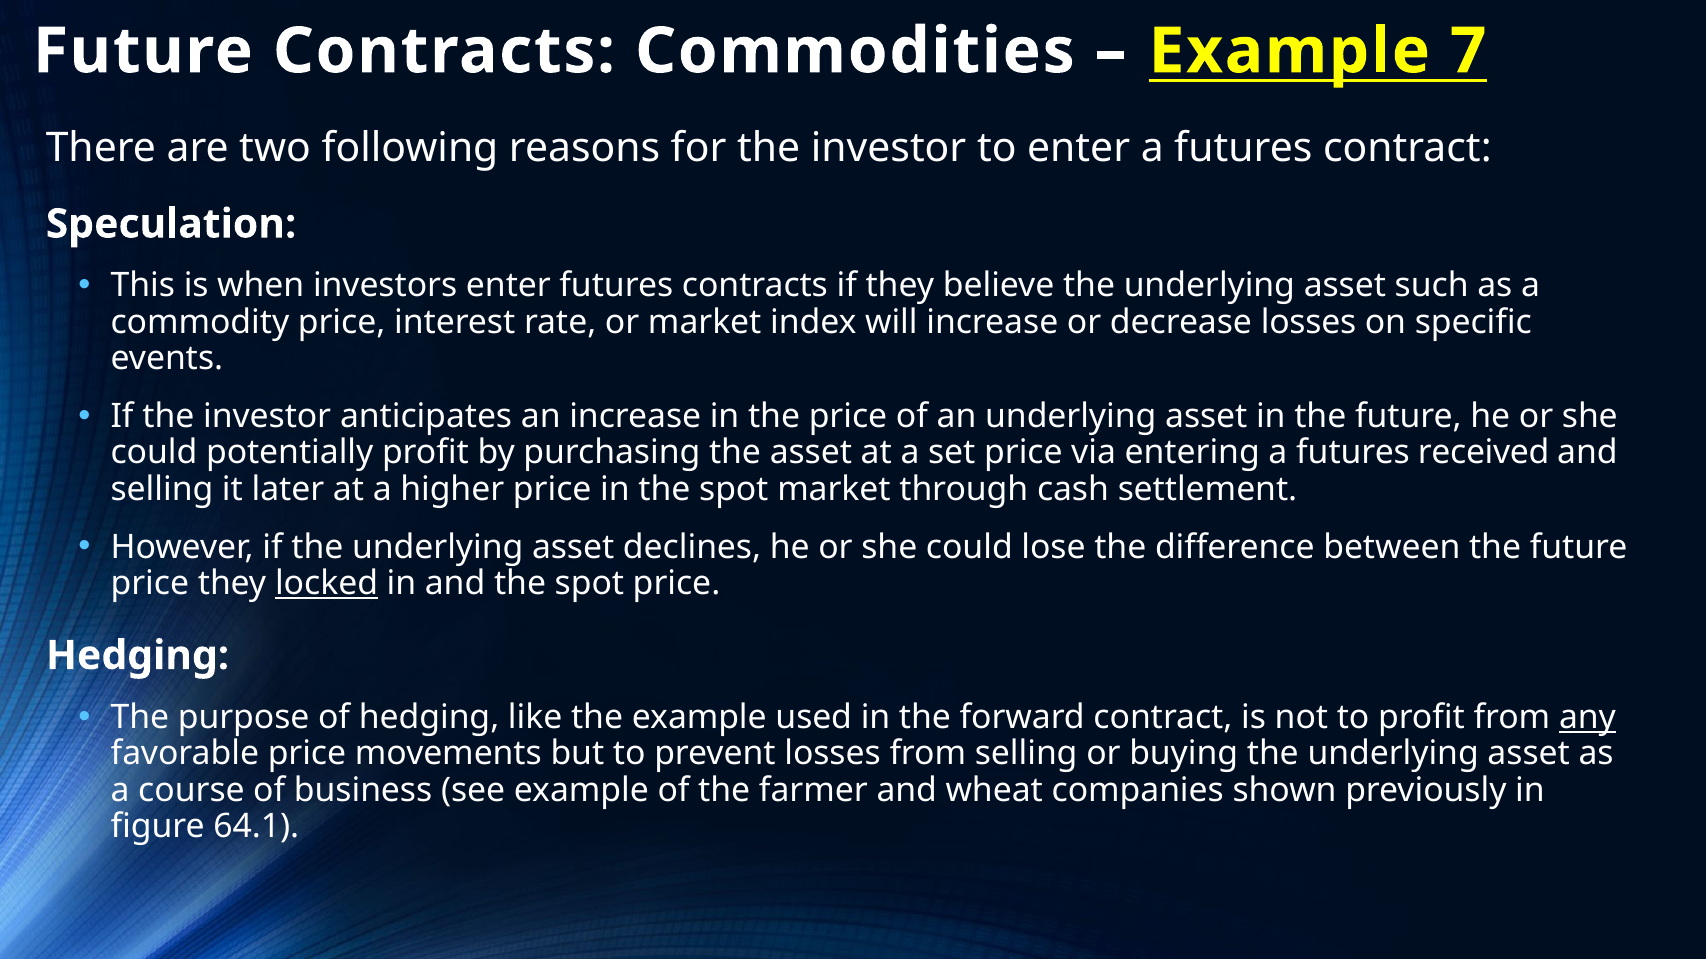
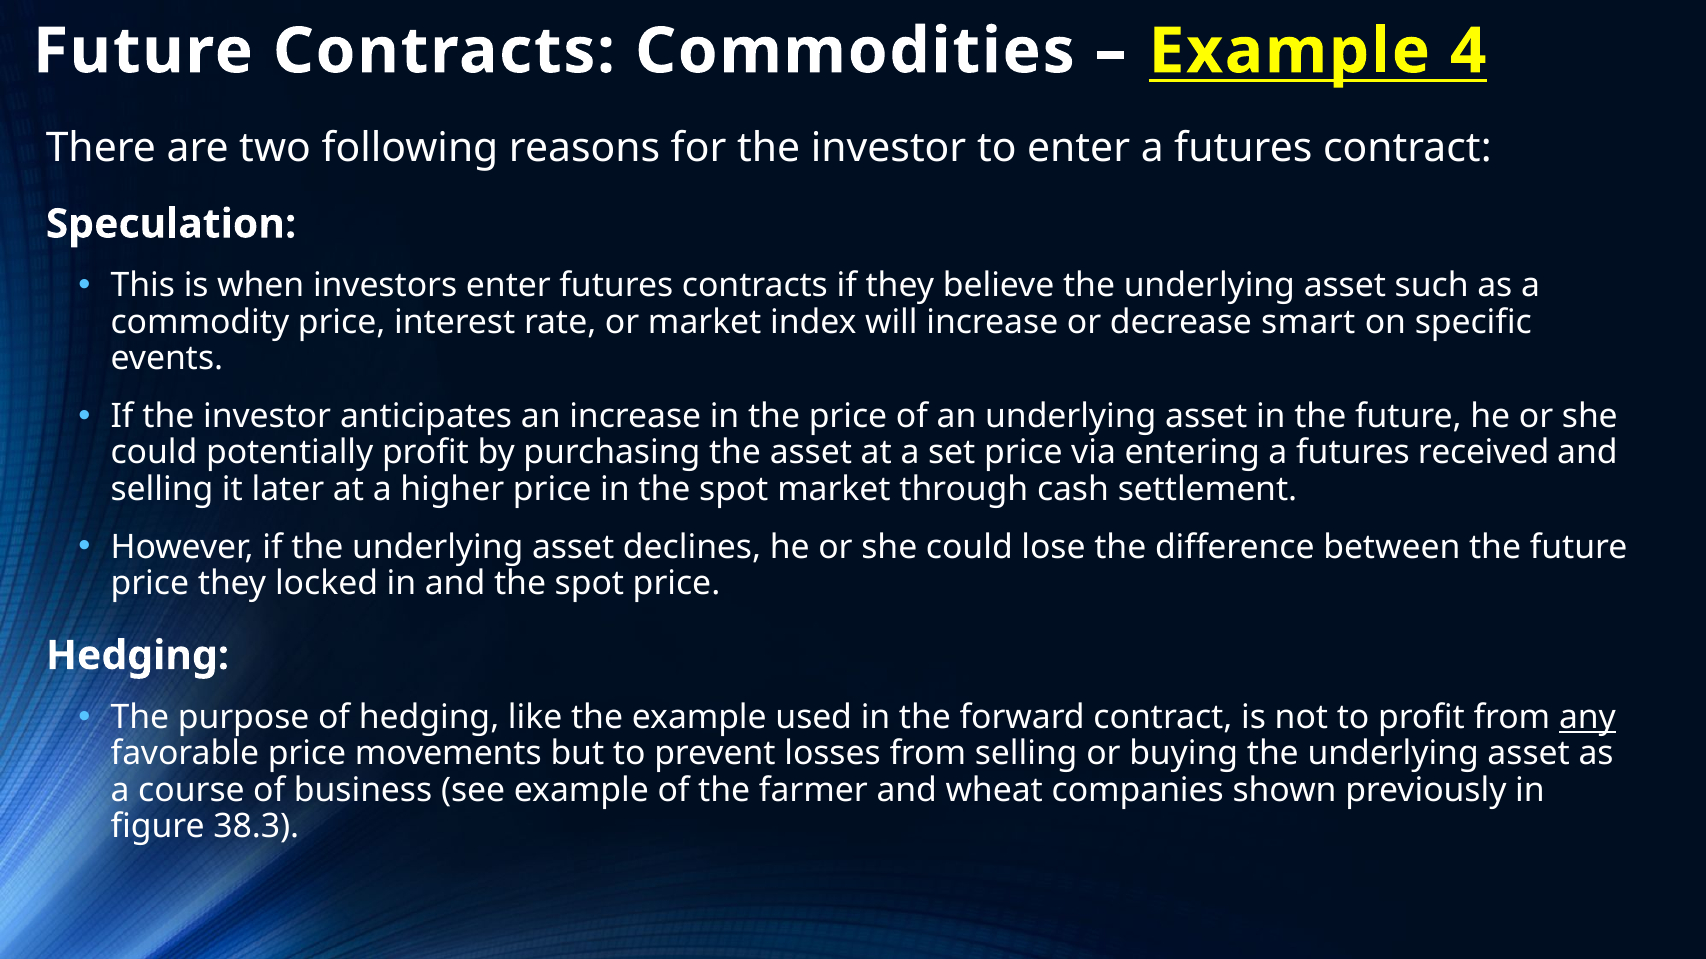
7: 7 -> 4
decrease losses: losses -> smart
locked underline: present -> none
64.1: 64.1 -> 38.3
